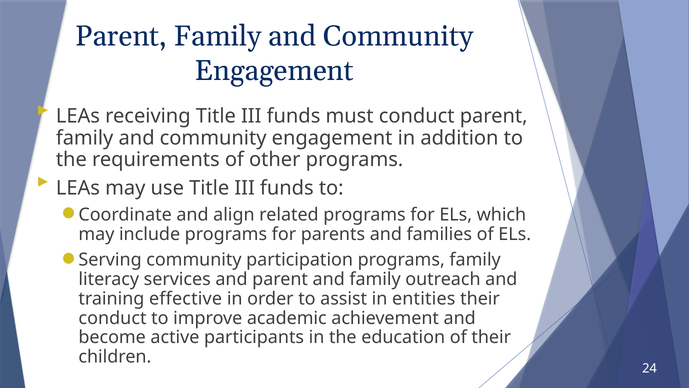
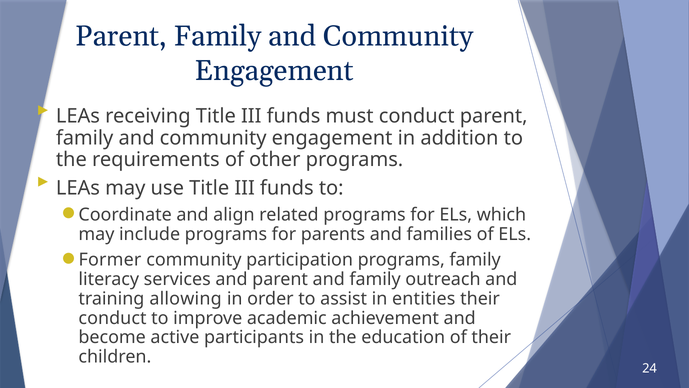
Serving: Serving -> Former
effective: effective -> allowing
